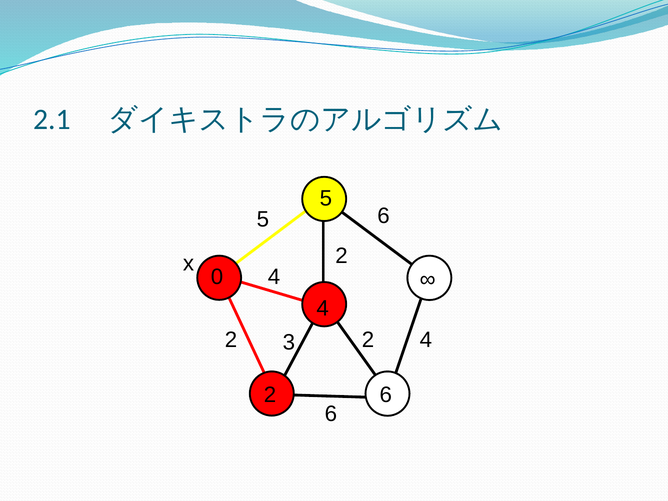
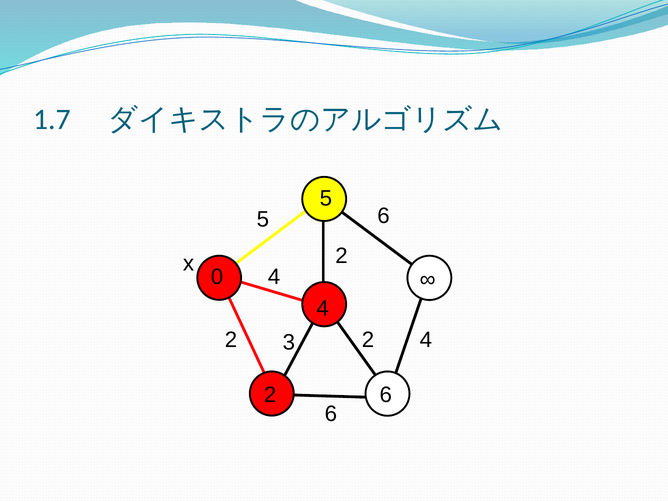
2.1: 2.1 -> 1.7
